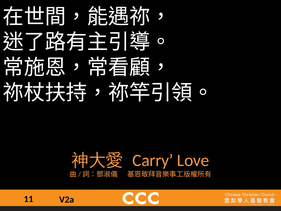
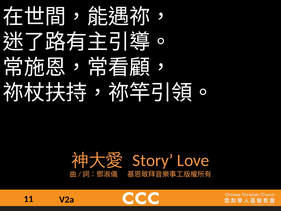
Carry: Carry -> Story
